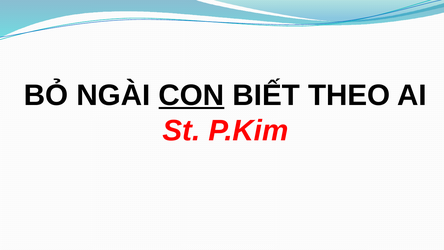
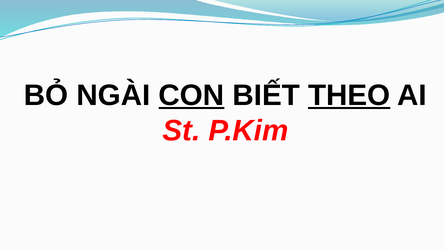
THEO underline: none -> present
